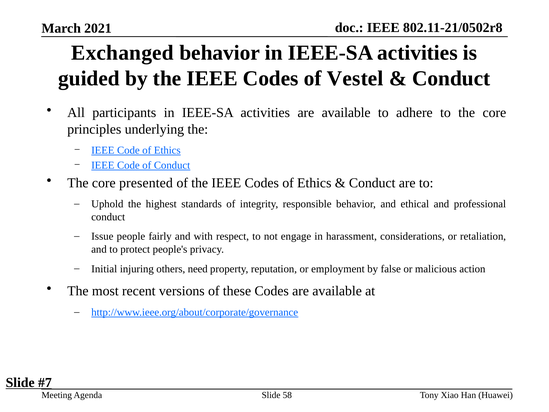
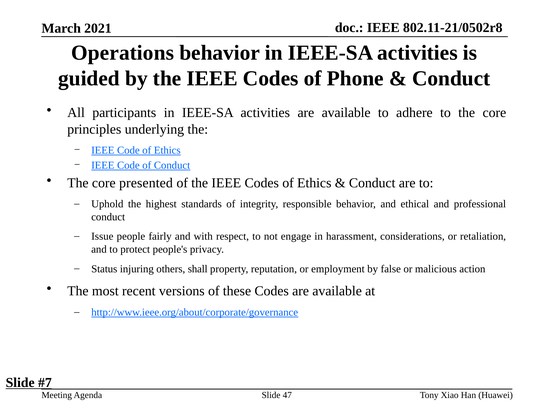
Exchanged: Exchanged -> Operations
Vestel: Vestel -> Phone
Initial: Initial -> Status
need: need -> shall
58: 58 -> 47
